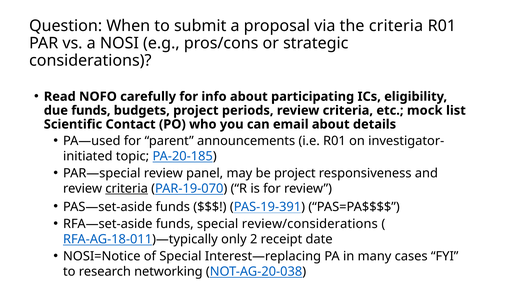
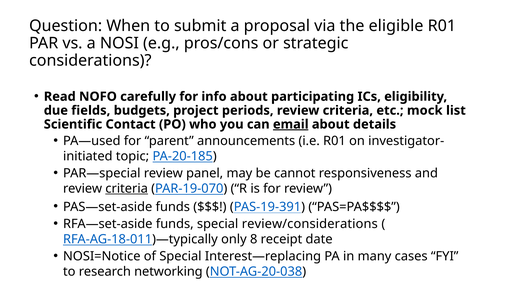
the criteria: criteria -> eligible
due funds: funds -> fields
email underline: none -> present
be project: project -> cannot
2: 2 -> 8
